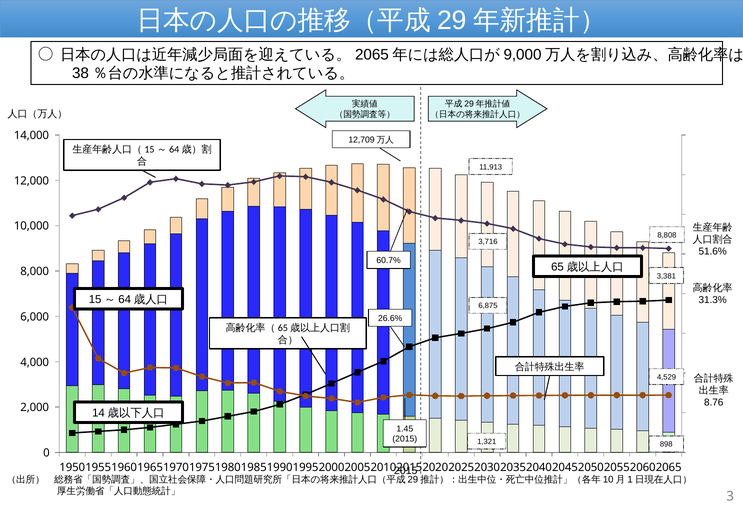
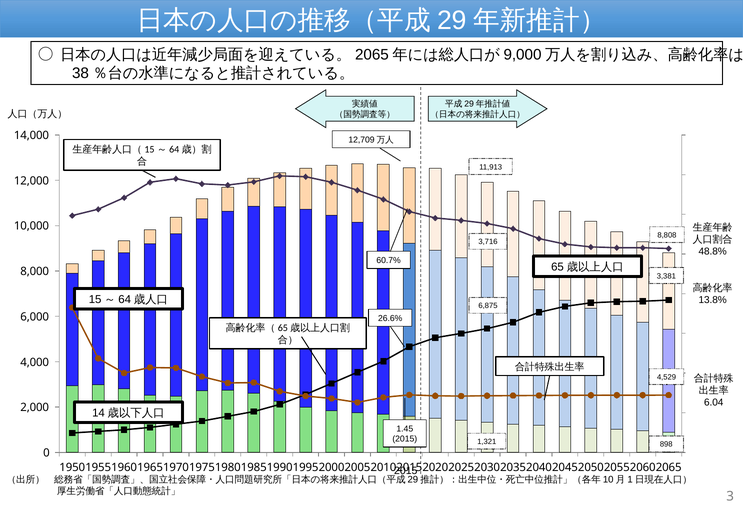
51.6%: 51.6% -> 48.8%
31.3%: 31.3% -> 13.8%
8.76: 8.76 -> 6.04
